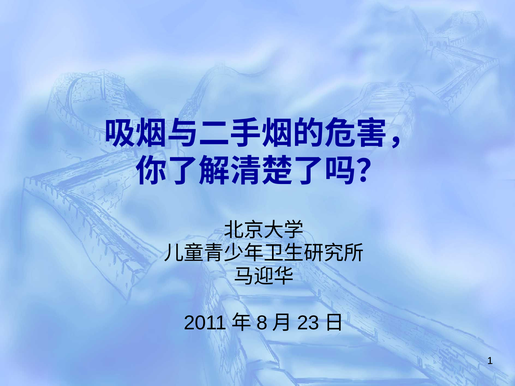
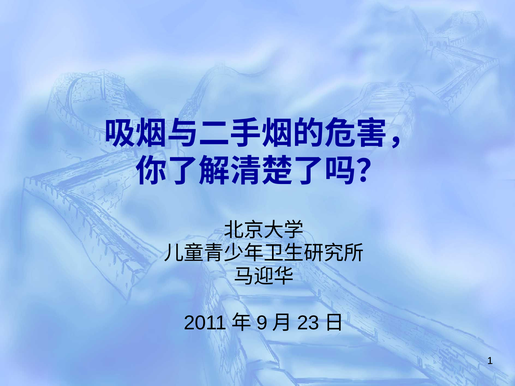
8: 8 -> 9
